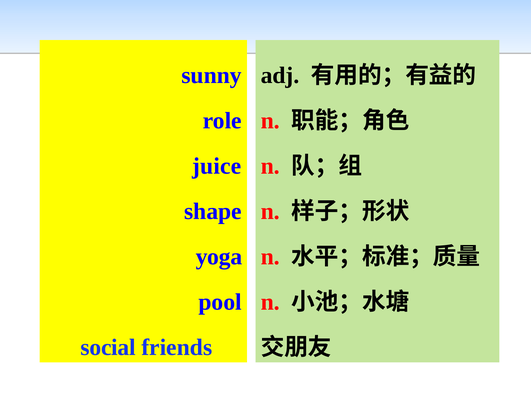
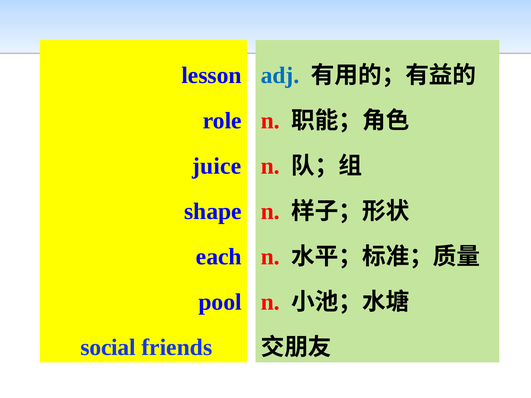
sunny: sunny -> lesson
adj colour: black -> blue
yoga: yoga -> each
